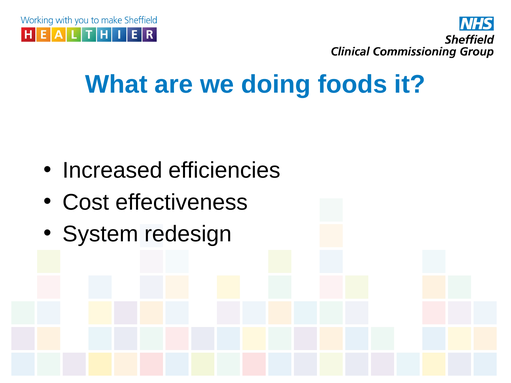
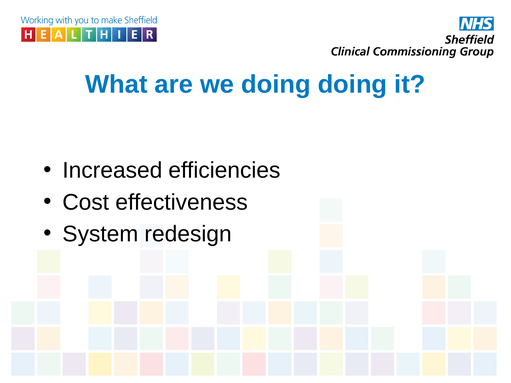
doing foods: foods -> doing
